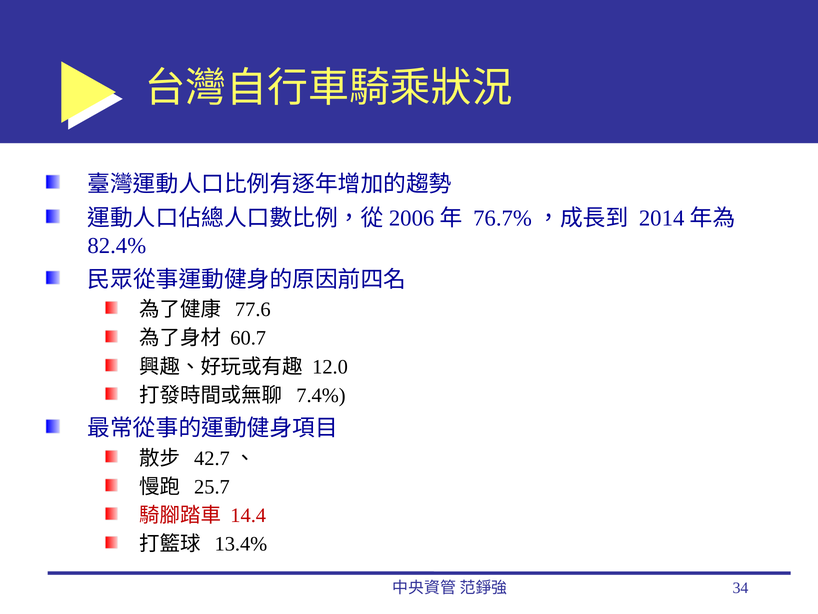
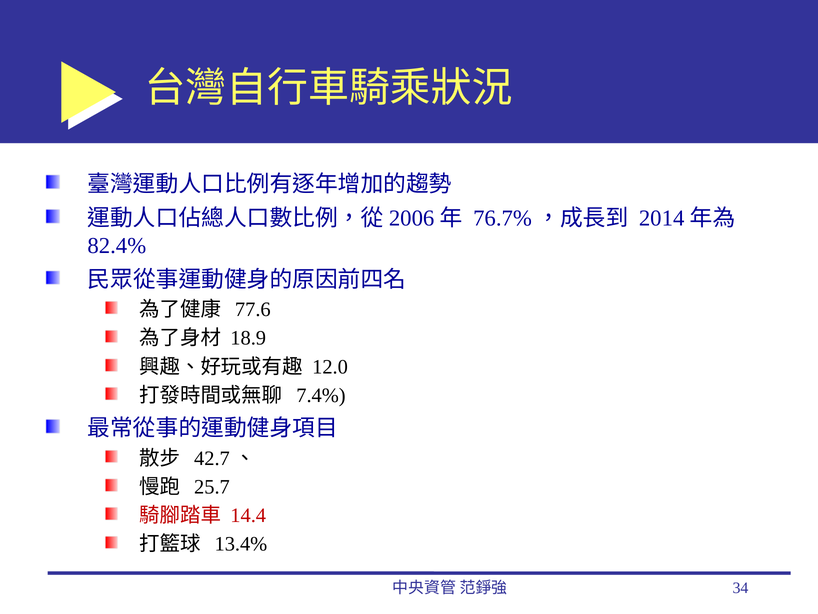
60.7: 60.7 -> 18.9
